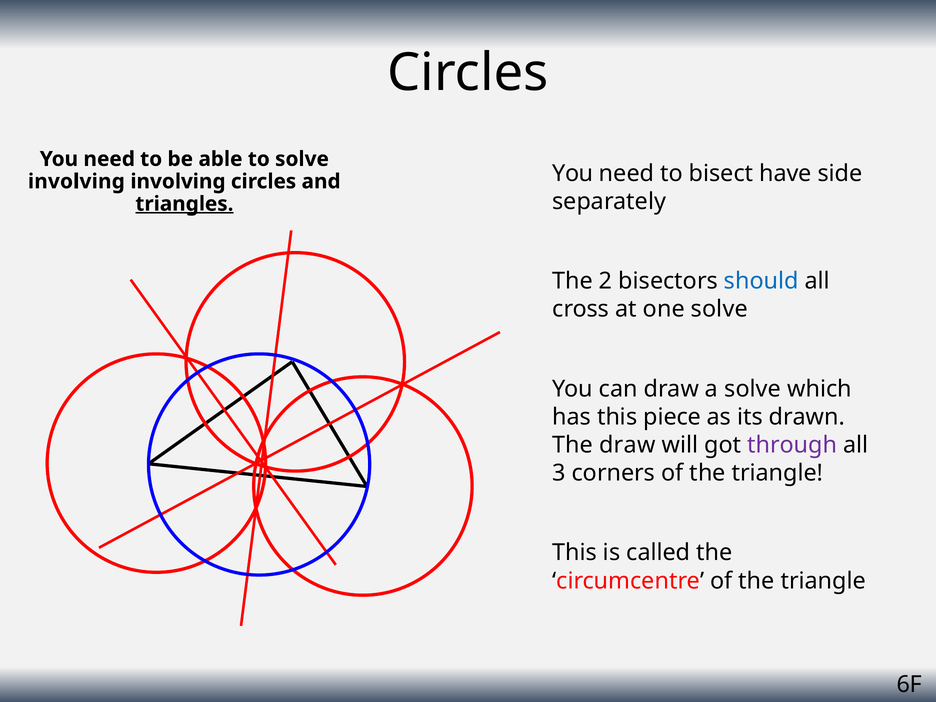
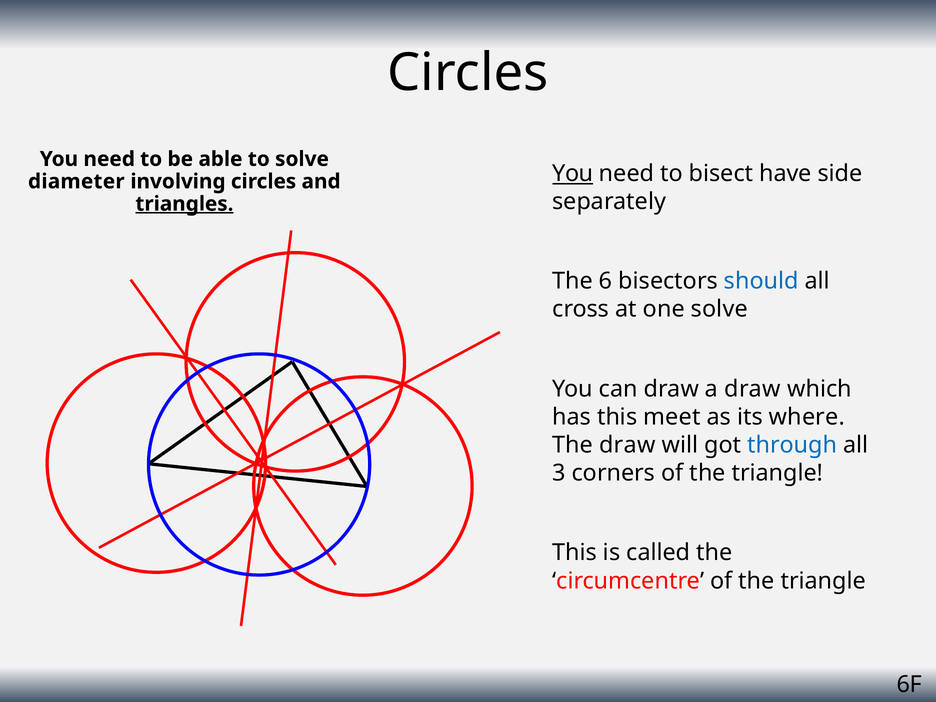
You at (573, 174) underline: none -> present
involving at (76, 181): involving -> diameter
2: 2 -> 6
a solve: solve -> draw
piece: piece -> meet
drawn: drawn -> where
through colour: purple -> blue
